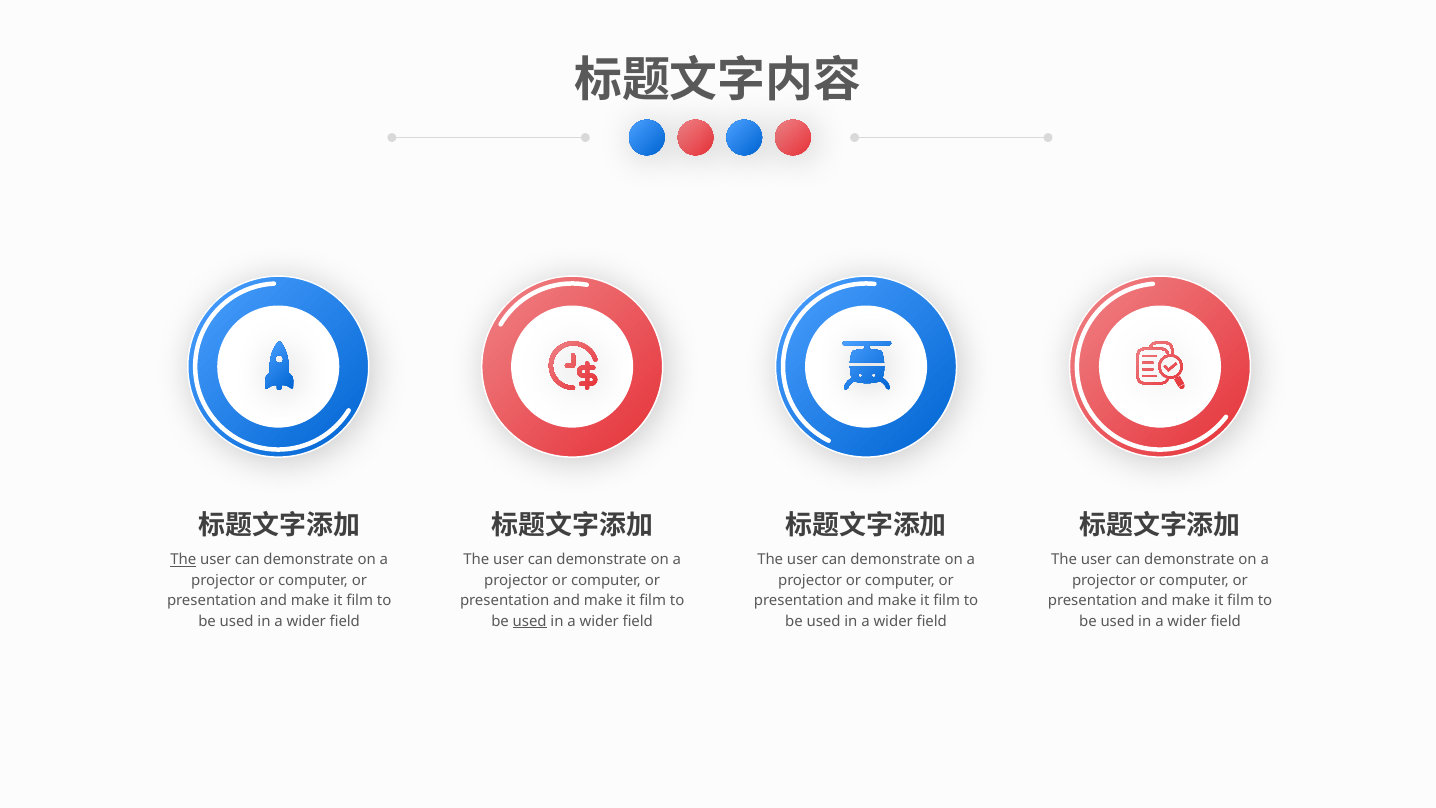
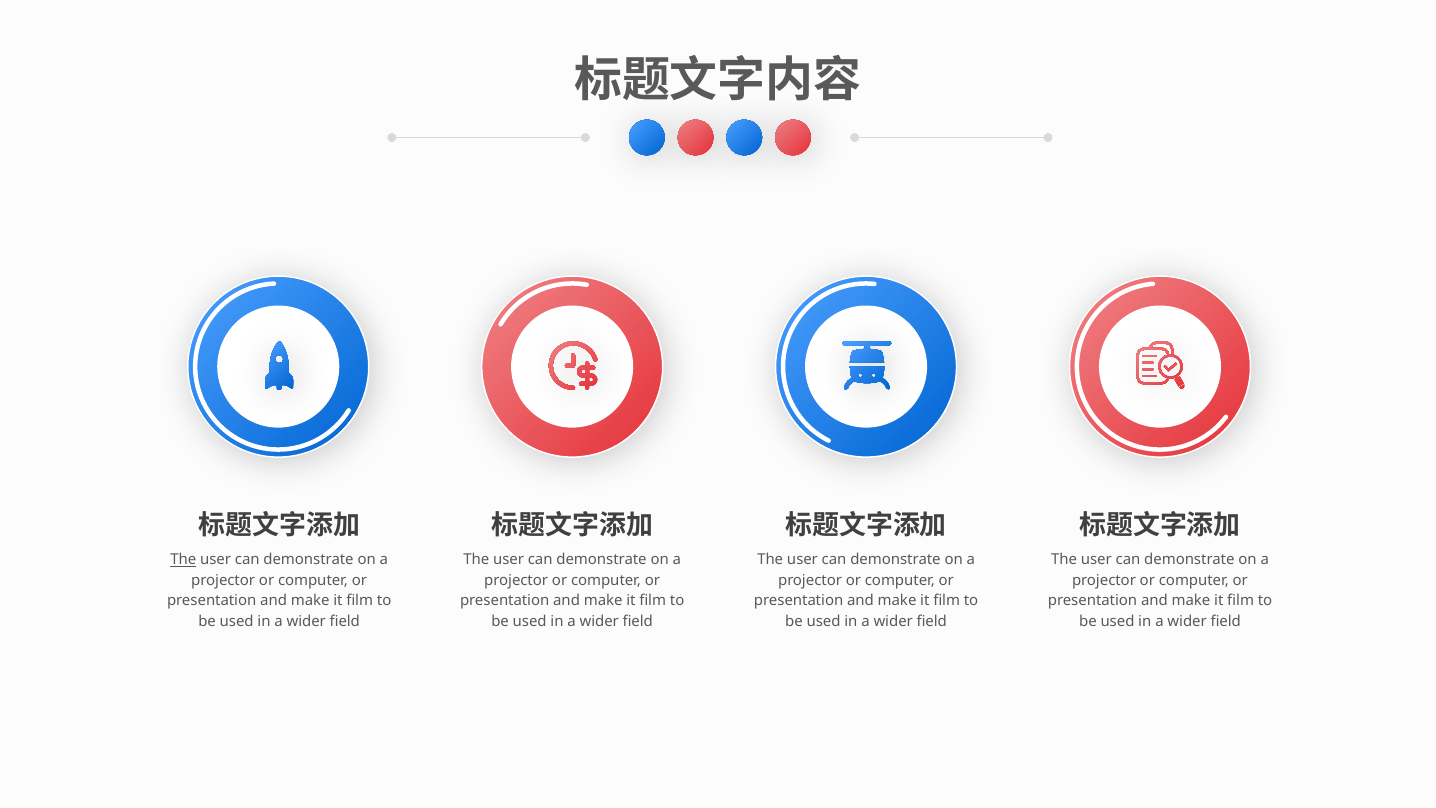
used at (530, 621) underline: present -> none
